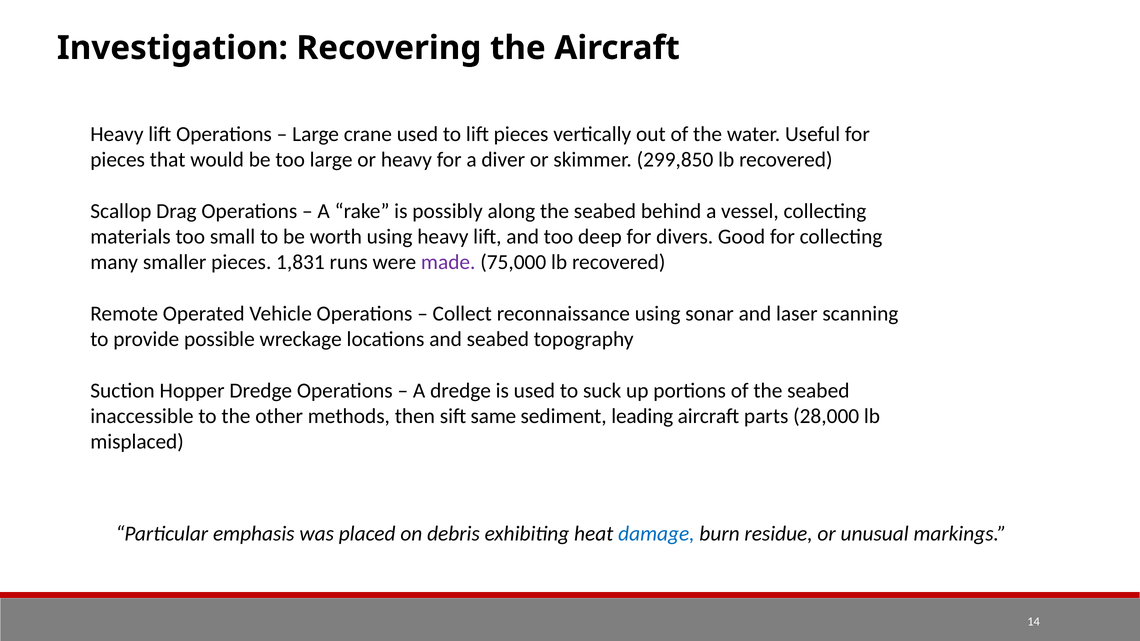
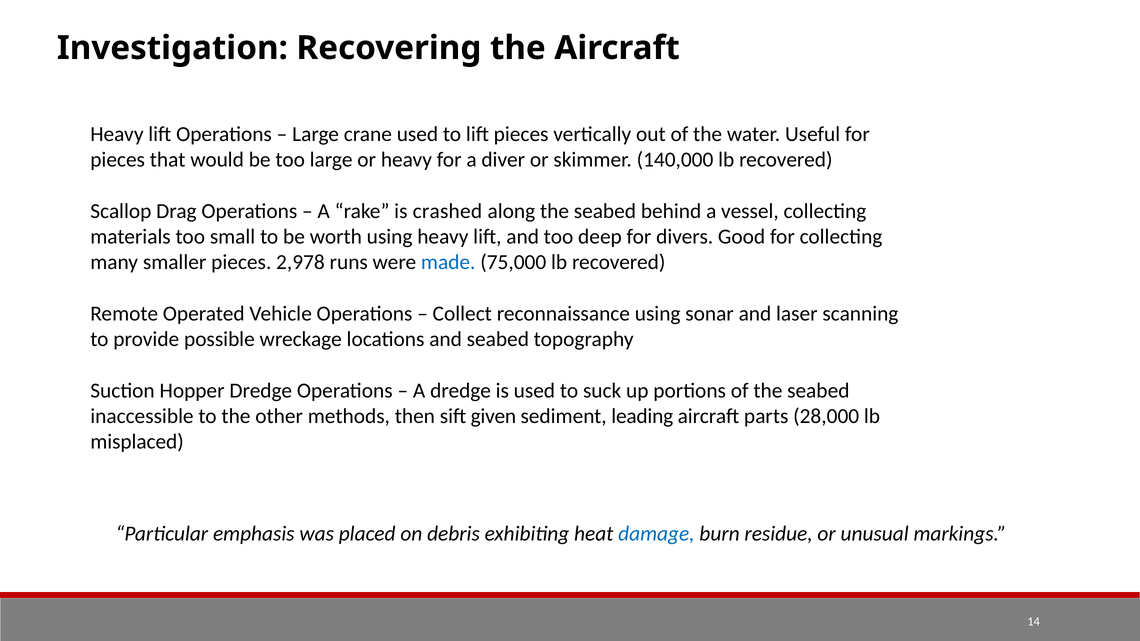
299,850: 299,850 -> 140,000
possibly: possibly -> crashed
1,831: 1,831 -> 2,978
made colour: purple -> blue
same: same -> given
